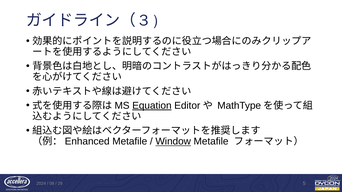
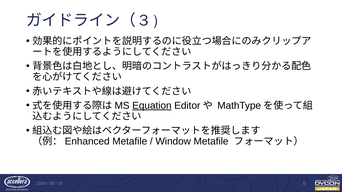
Window underline: present -> none
